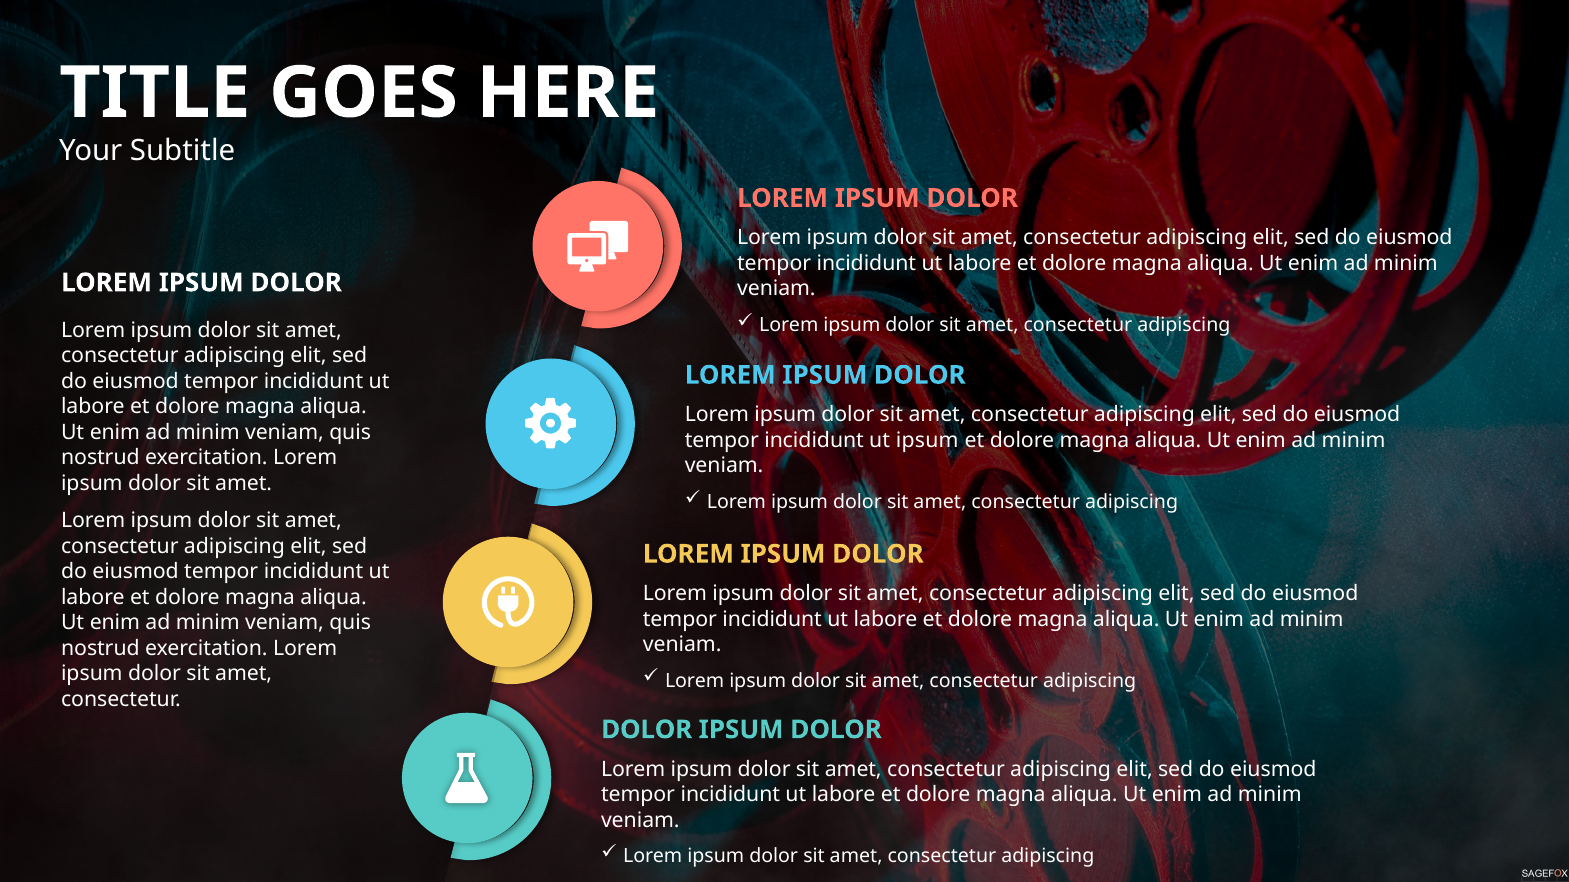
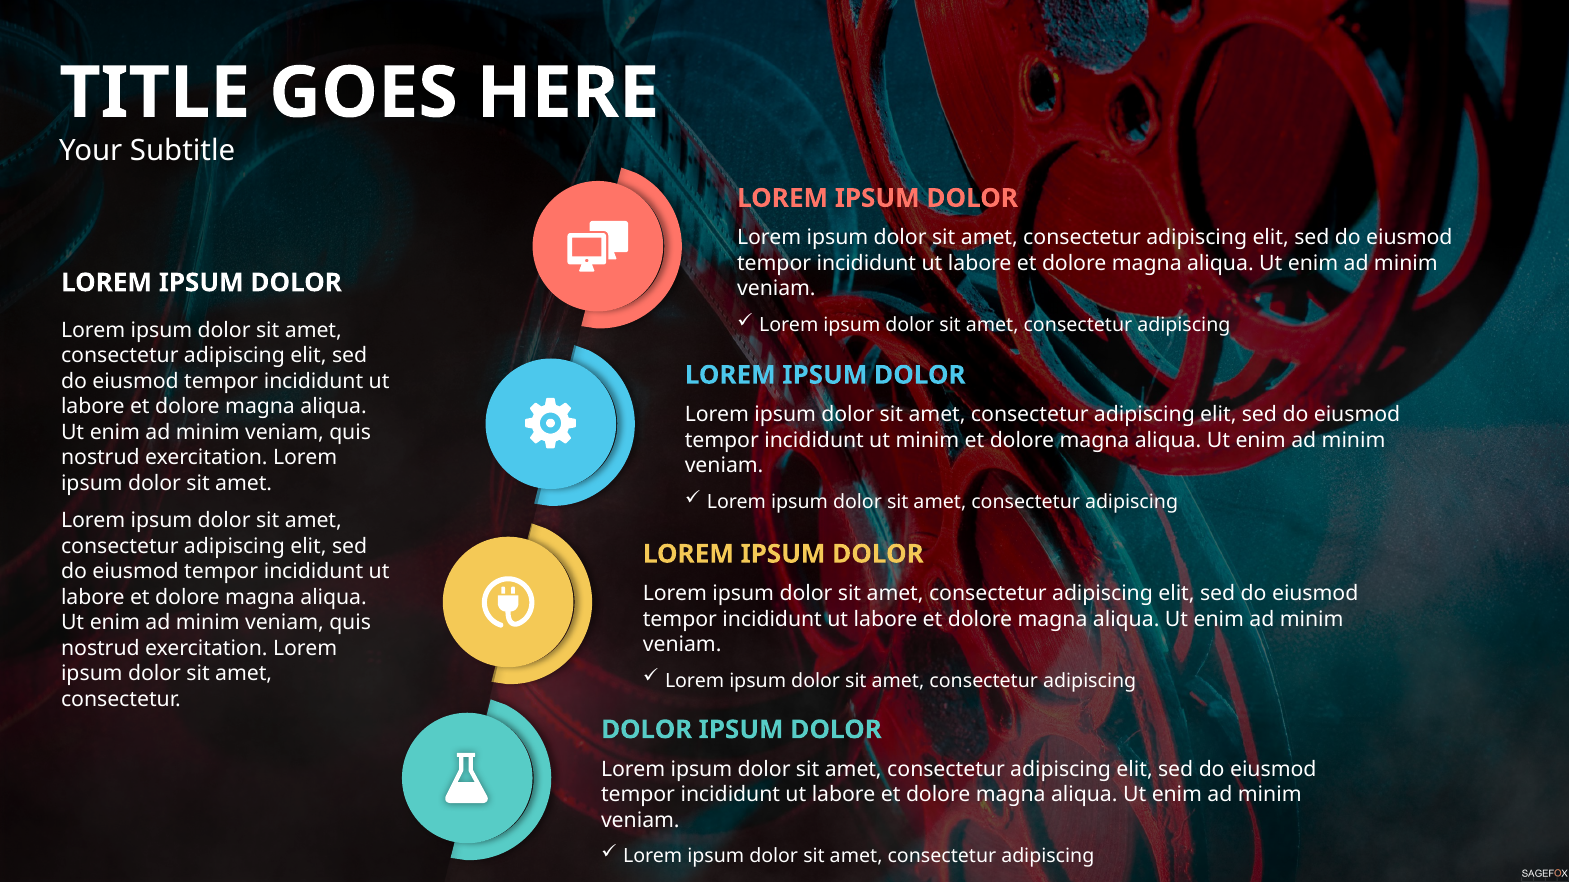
ut ipsum: ipsum -> minim
